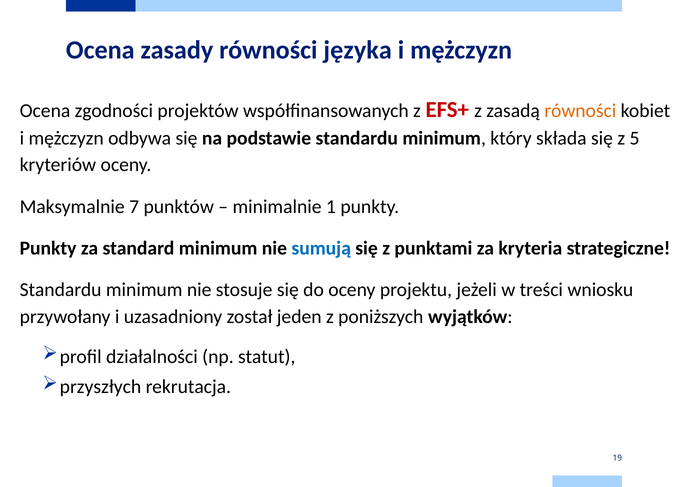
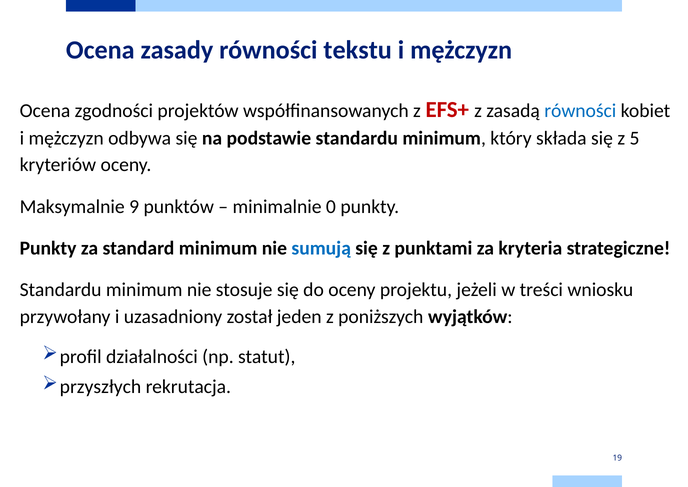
języka: języka -> tekstu
równości at (580, 111) colour: orange -> blue
7: 7 -> 9
1: 1 -> 0
